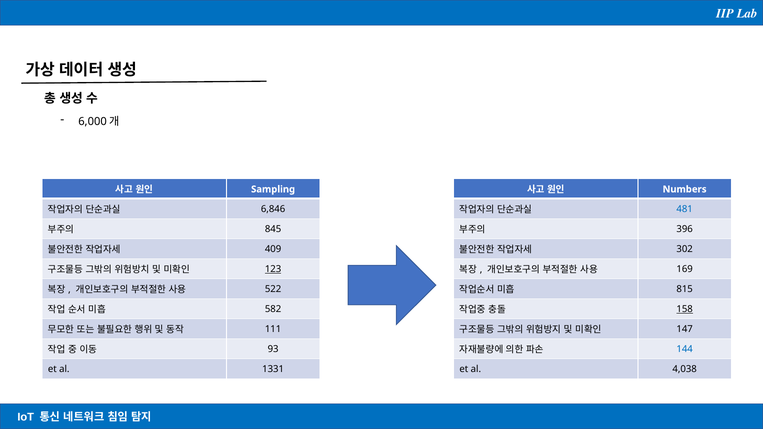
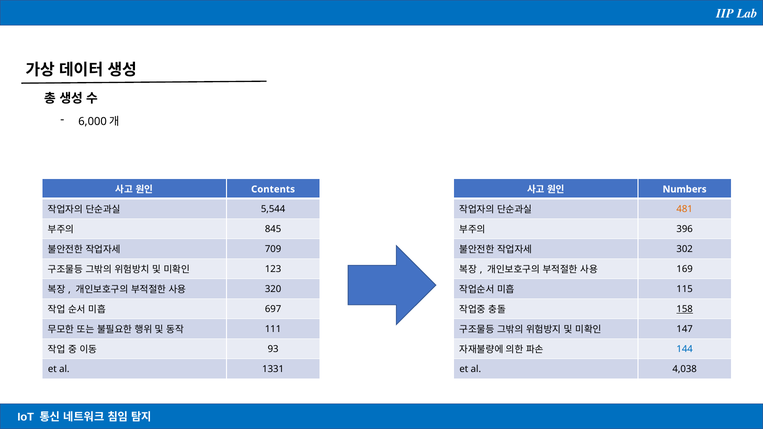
Sampling: Sampling -> Contents
6,846: 6,846 -> 5,544
481 colour: blue -> orange
409: 409 -> 709
123 underline: present -> none
522: 522 -> 320
815: 815 -> 115
582: 582 -> 697
